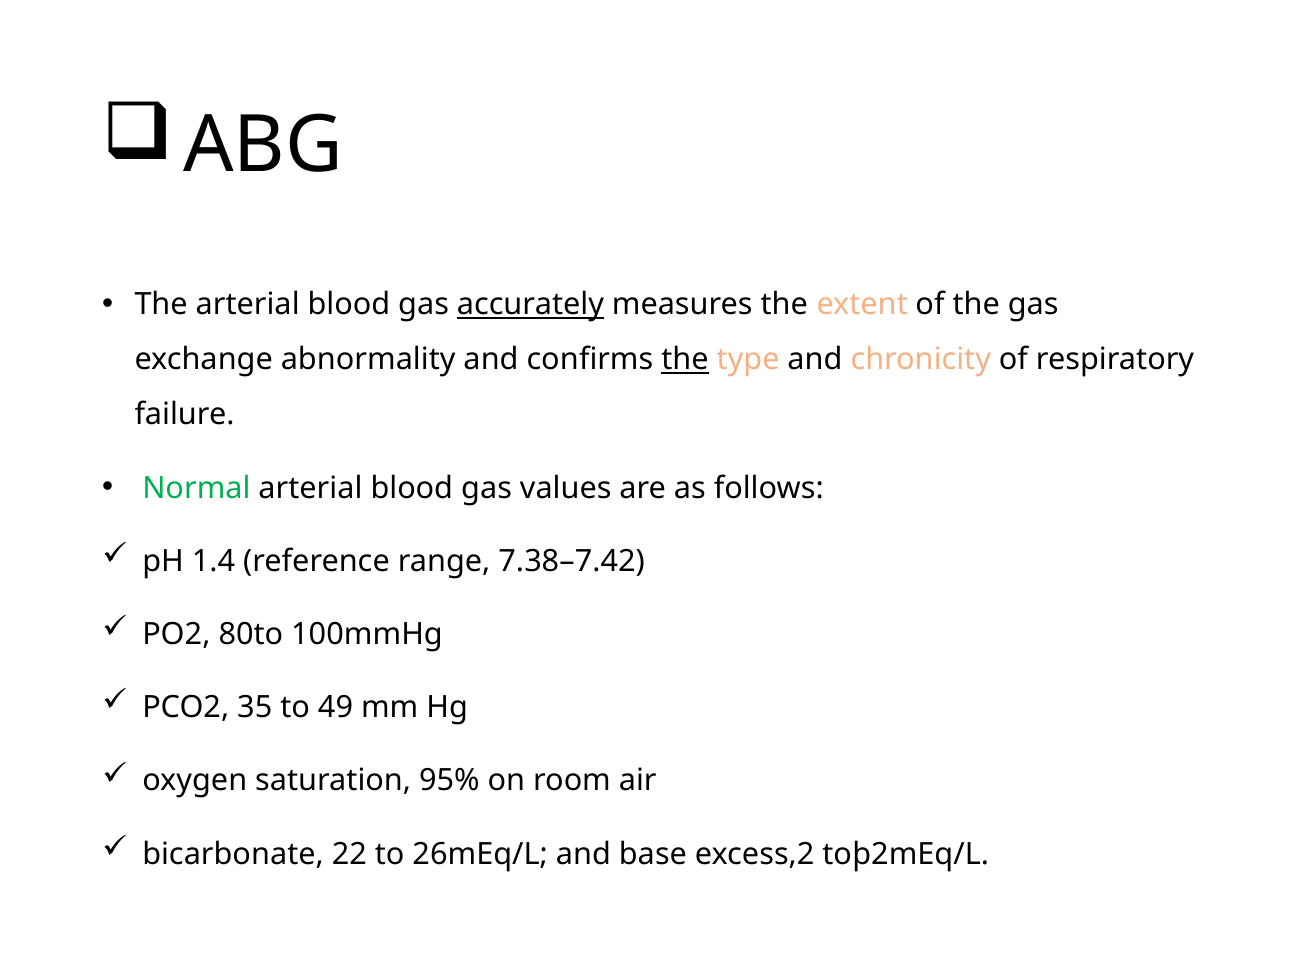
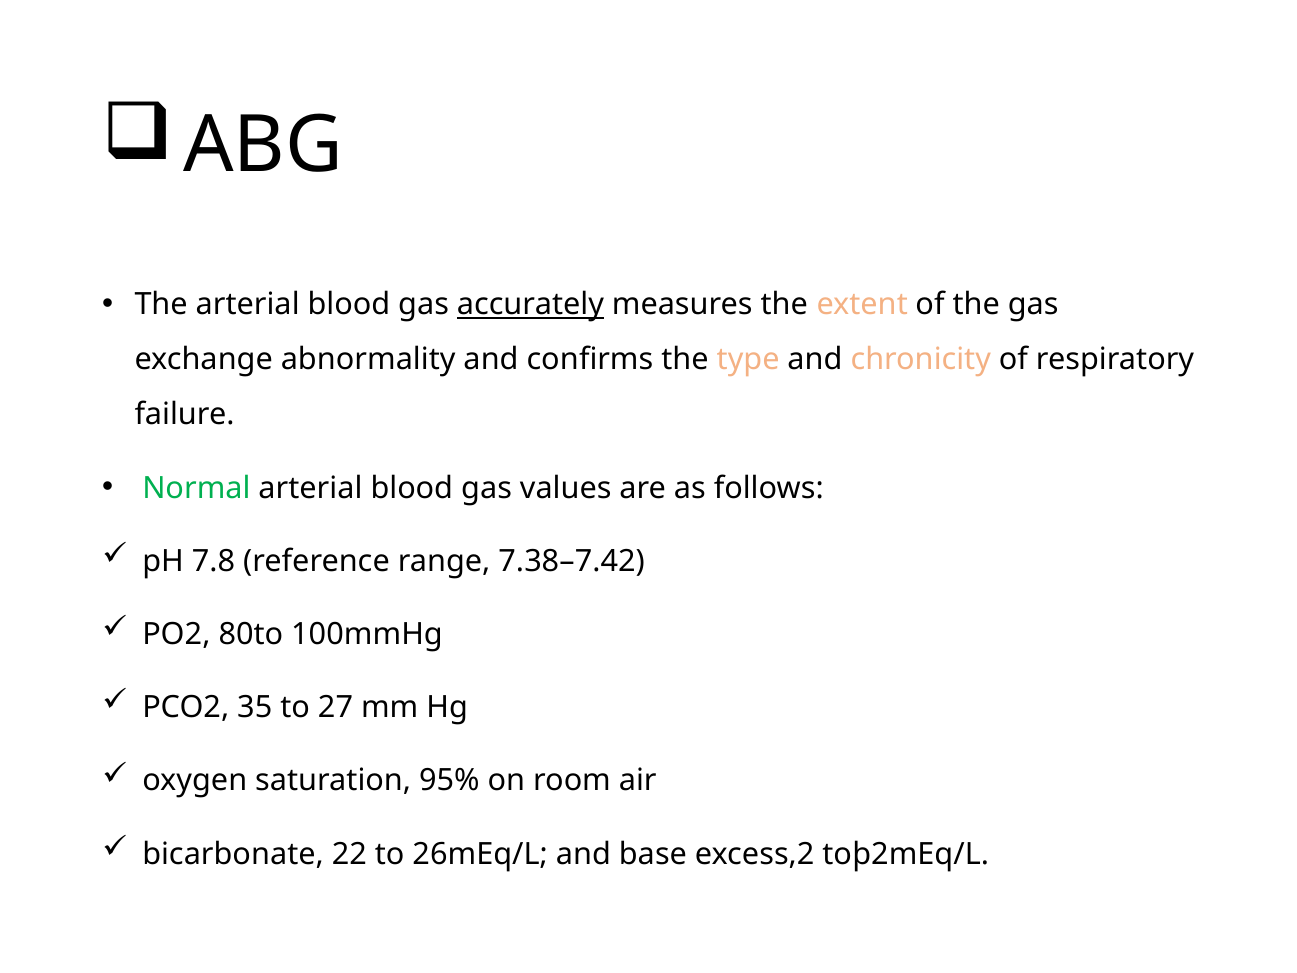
the at (685, 359) underline: present -> none
1.4: 1.4 -> 7.8
49: 49 -> 27
